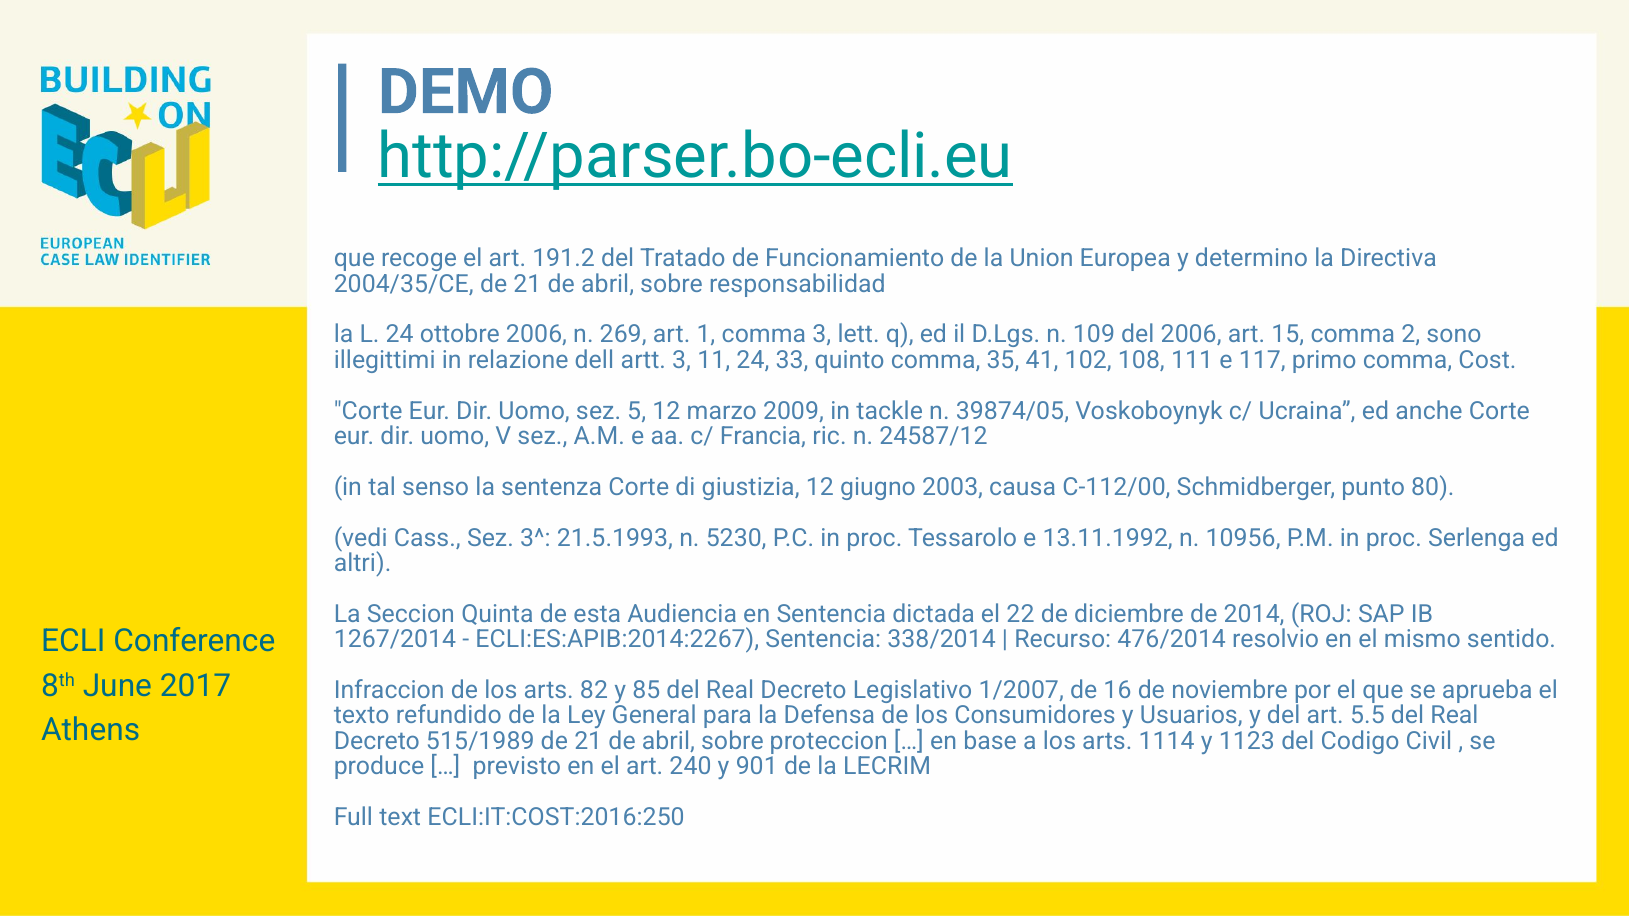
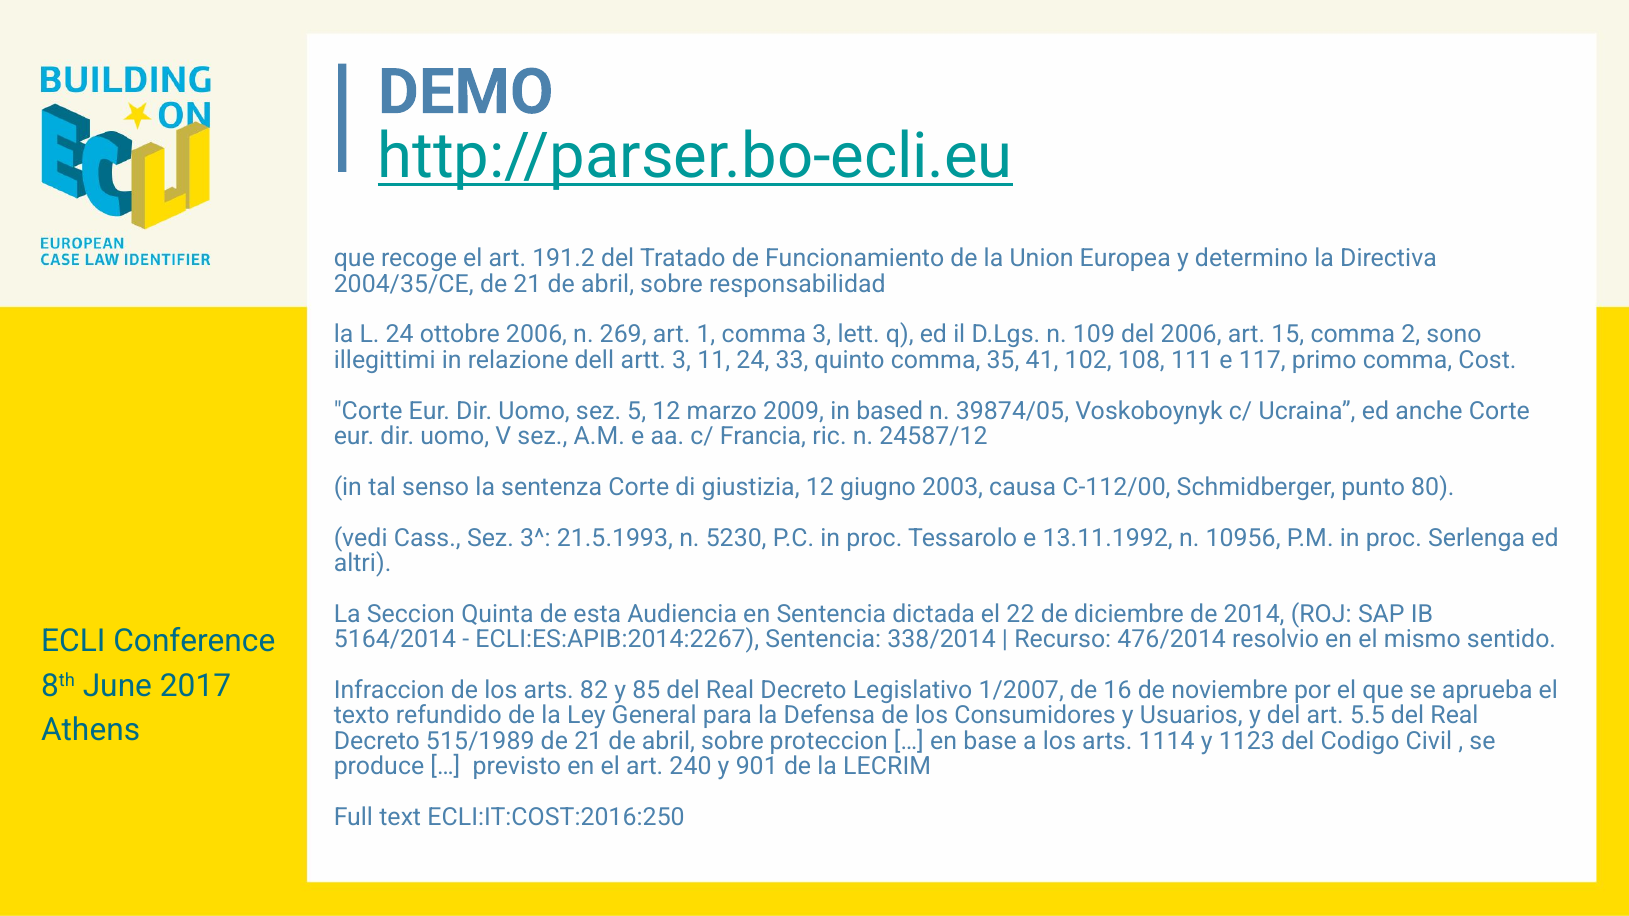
tackle: tackle -> based
1267/2014: 1267/2014 -> 5164/2014
